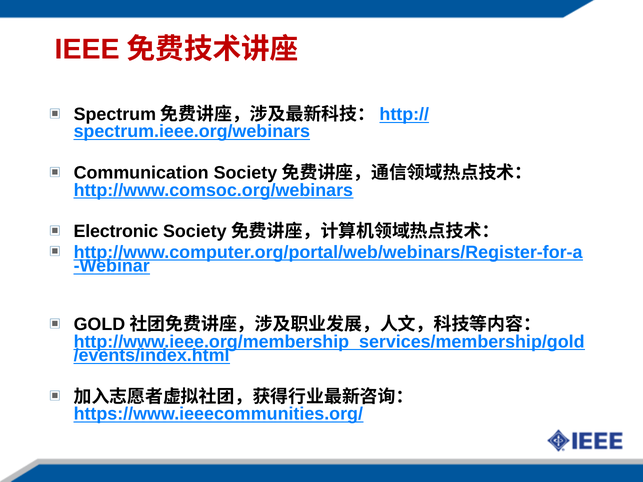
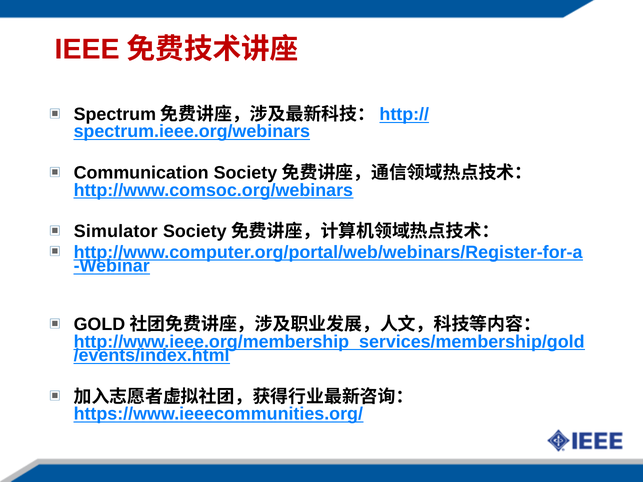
Electronic: Electronic -> Simulator
